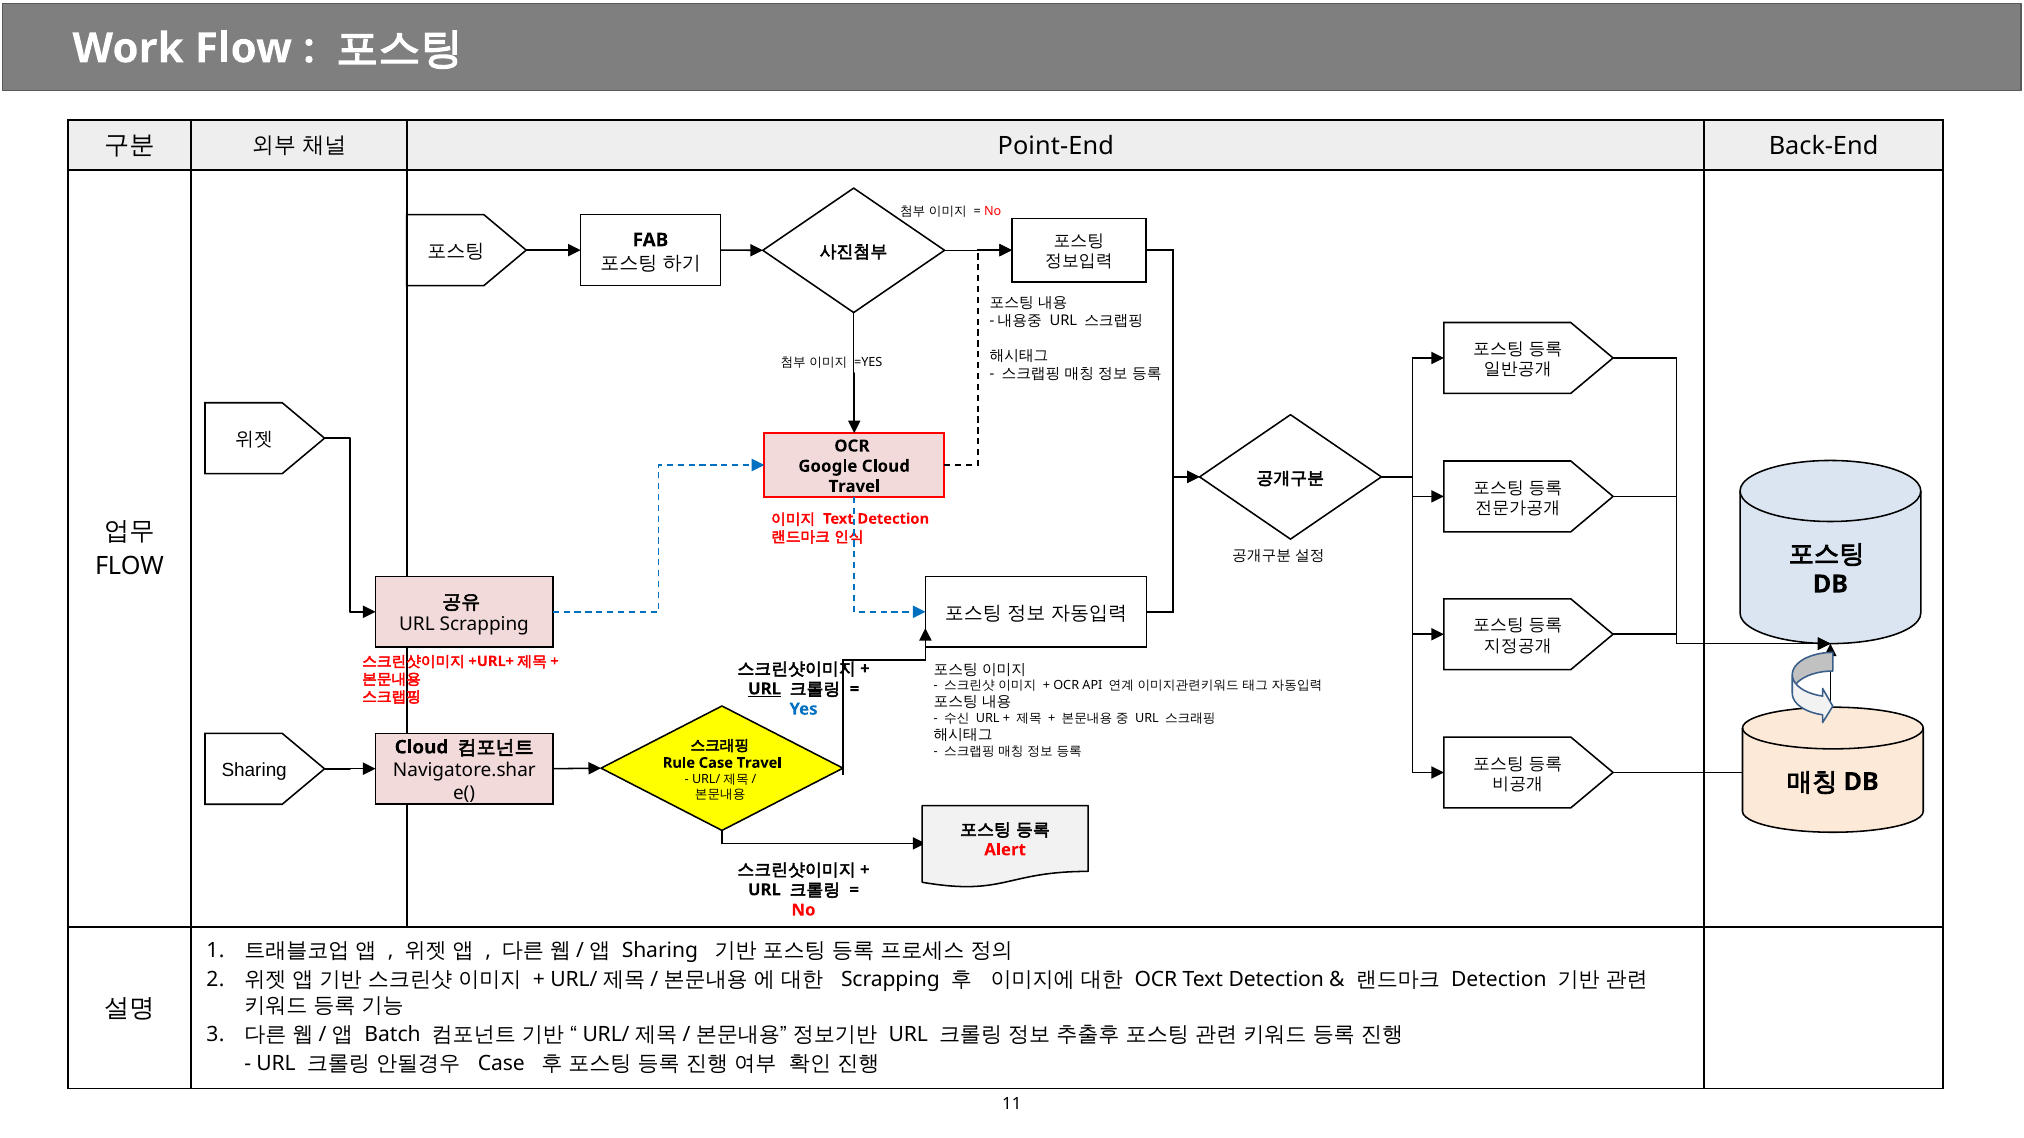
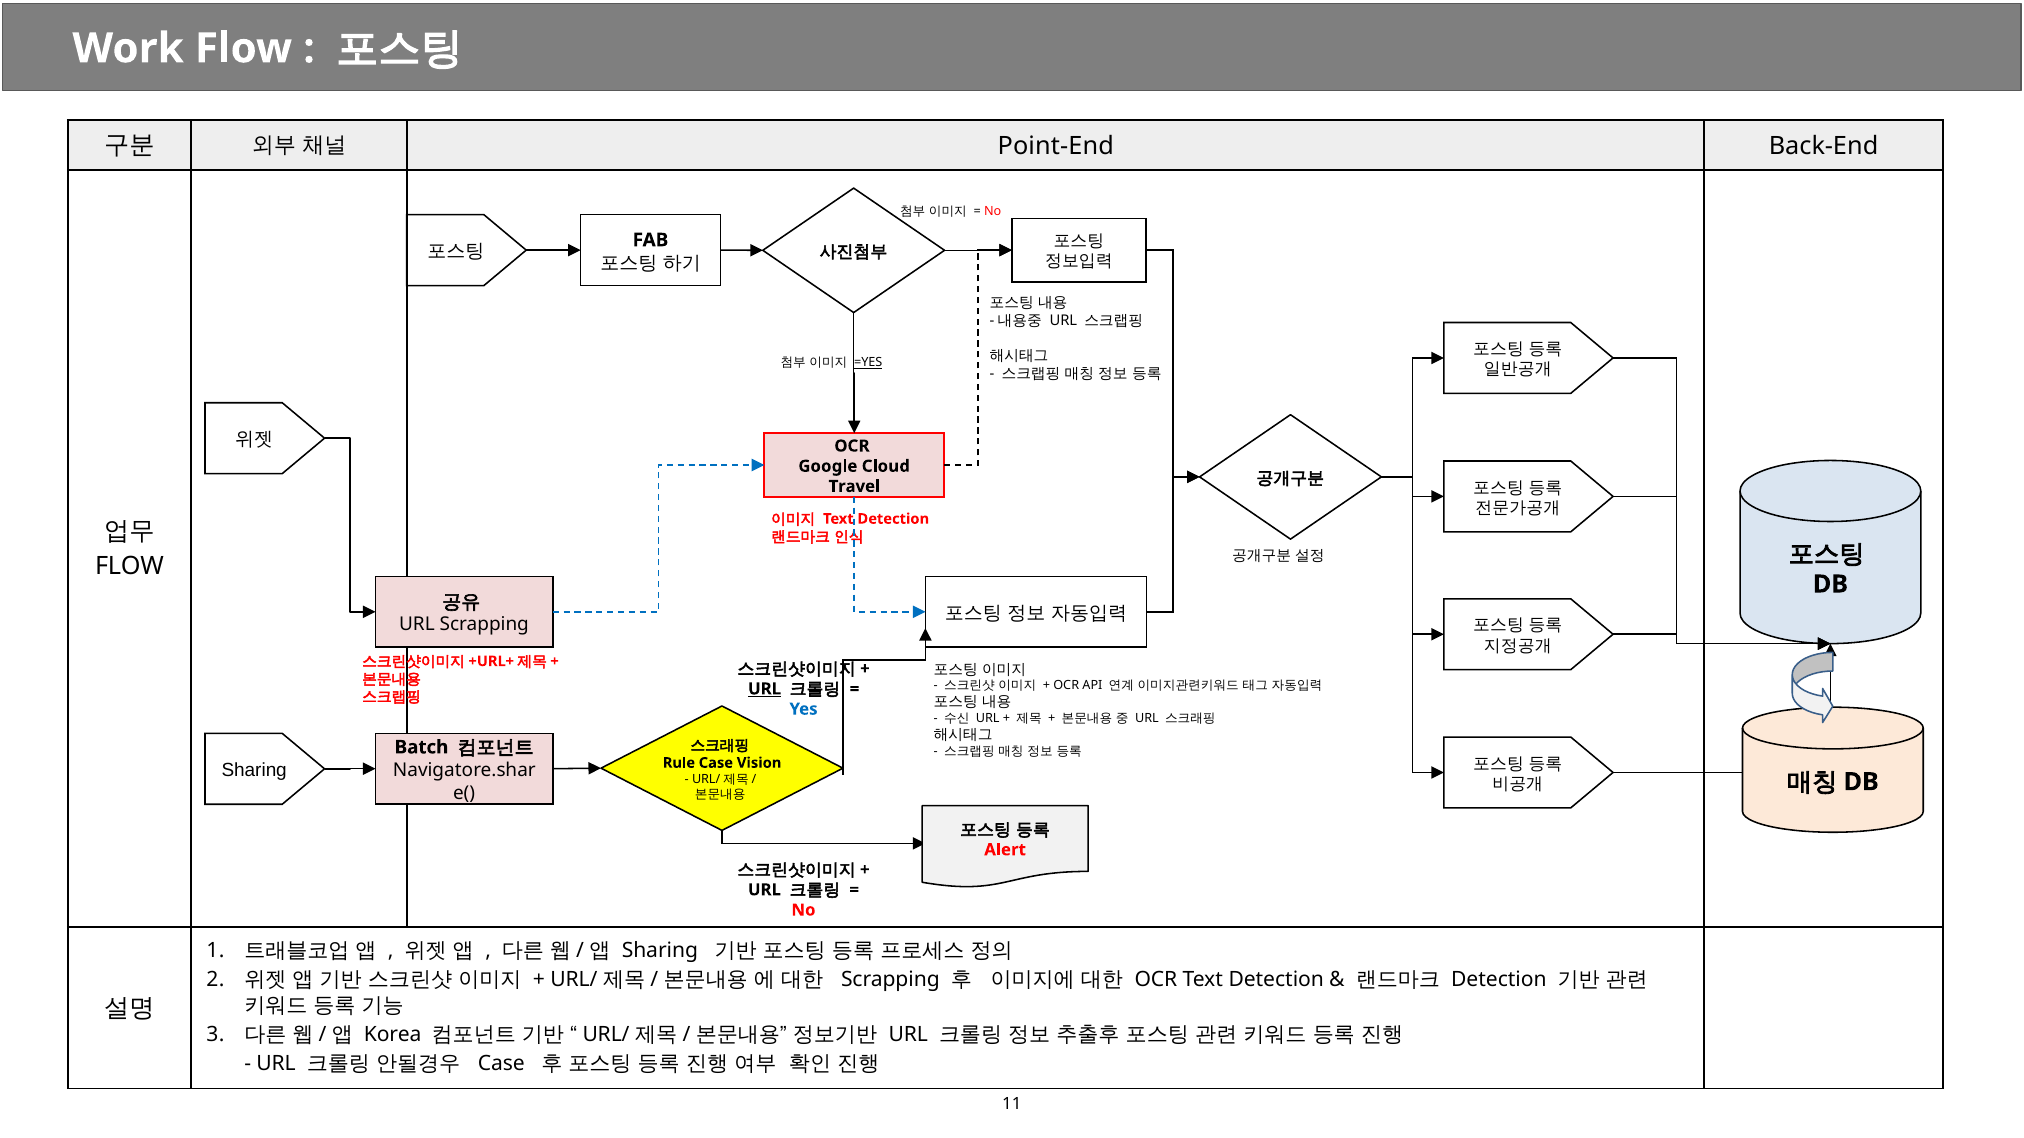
=YES underline: none -> present
Cloud at (421, 747): Cloud -> Batch
Case Travel: Travel -> Vision
Batch: Batch -> Korea
